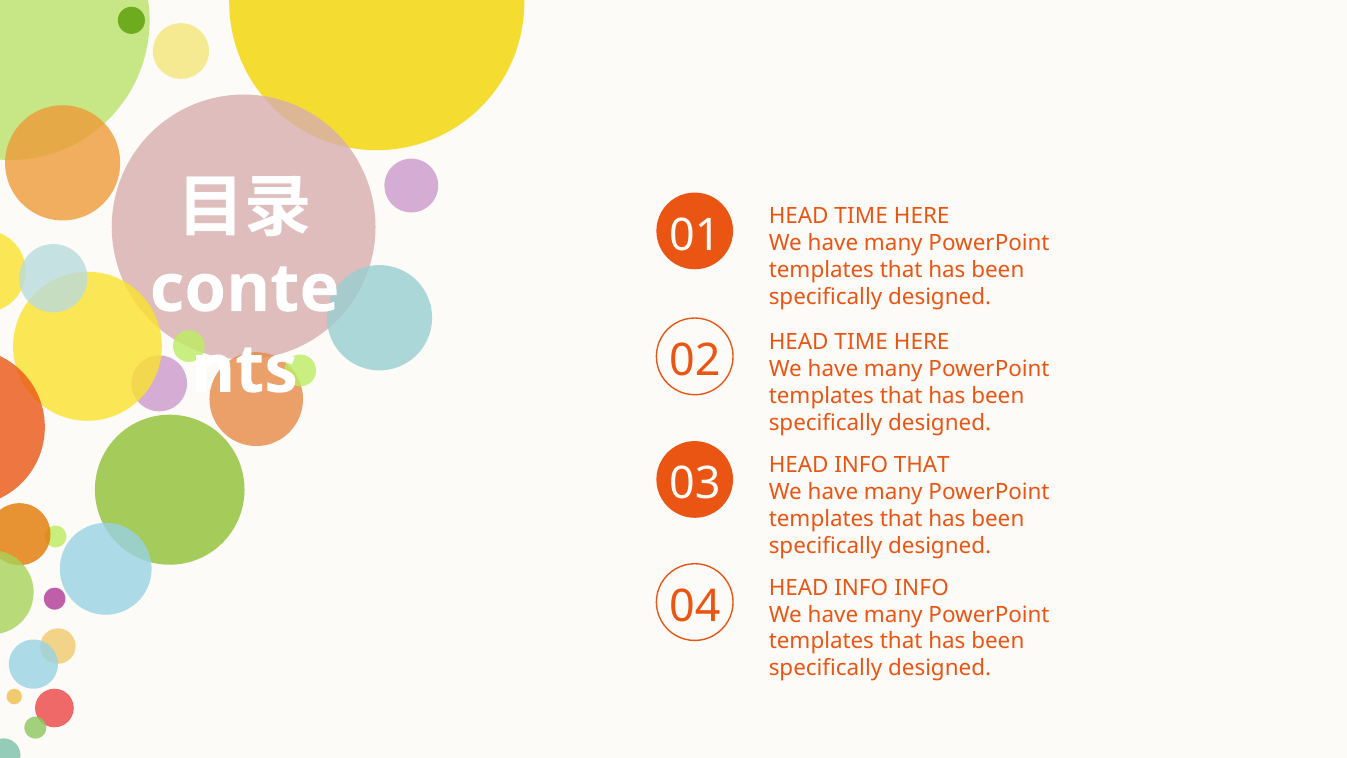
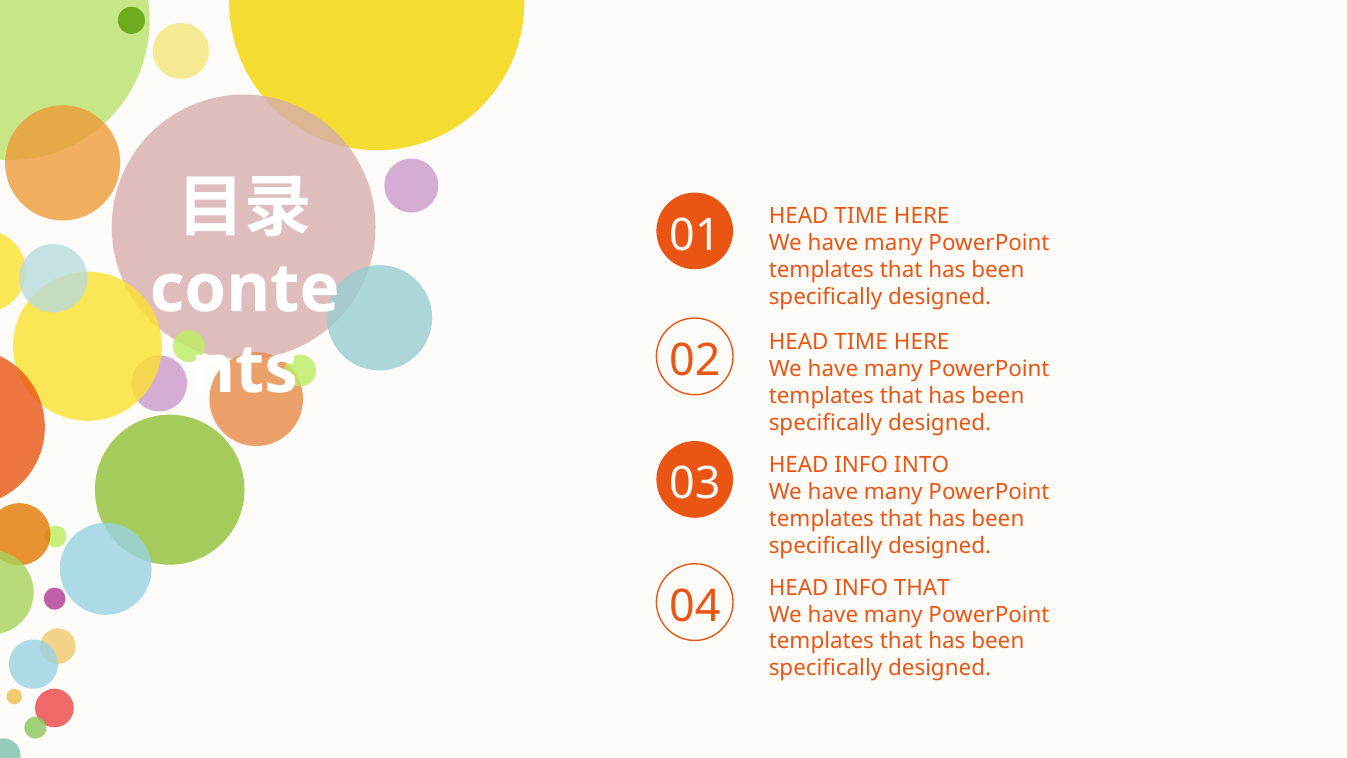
INFO THAT: THAT -> INTO
INFO INFO: INFO -> THAT
